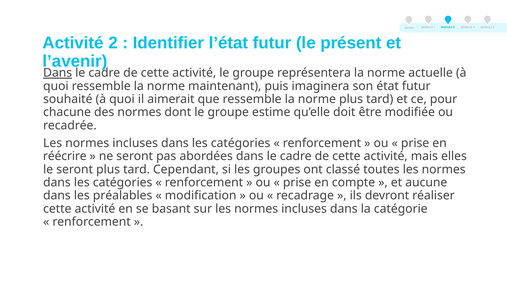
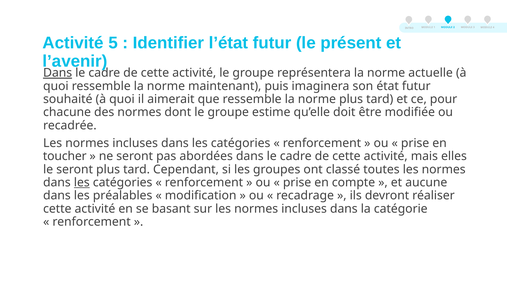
Activité 2: 2 -> 5
réécrire: réécrire -> toucher
les at (82, 183) underline: none -> present
